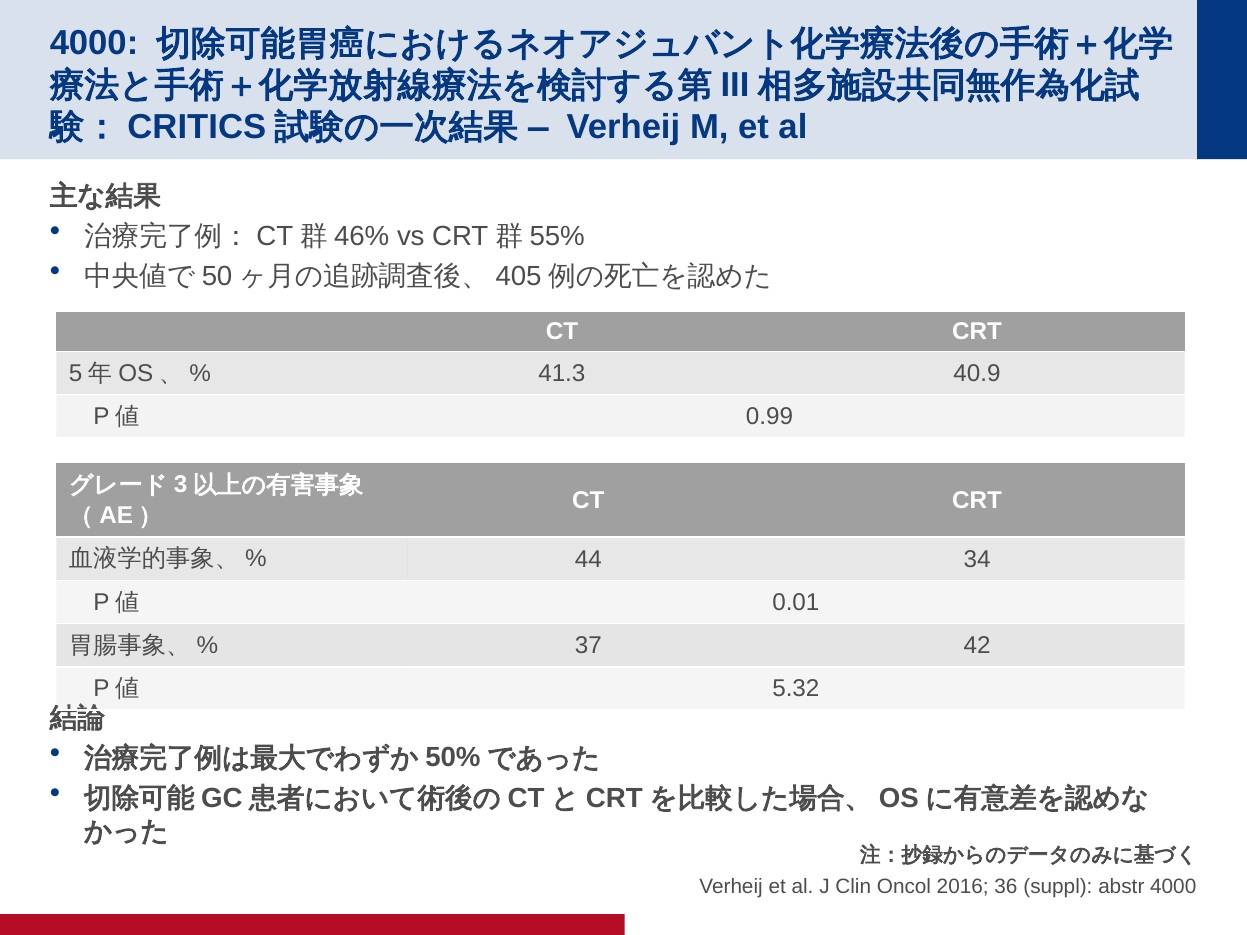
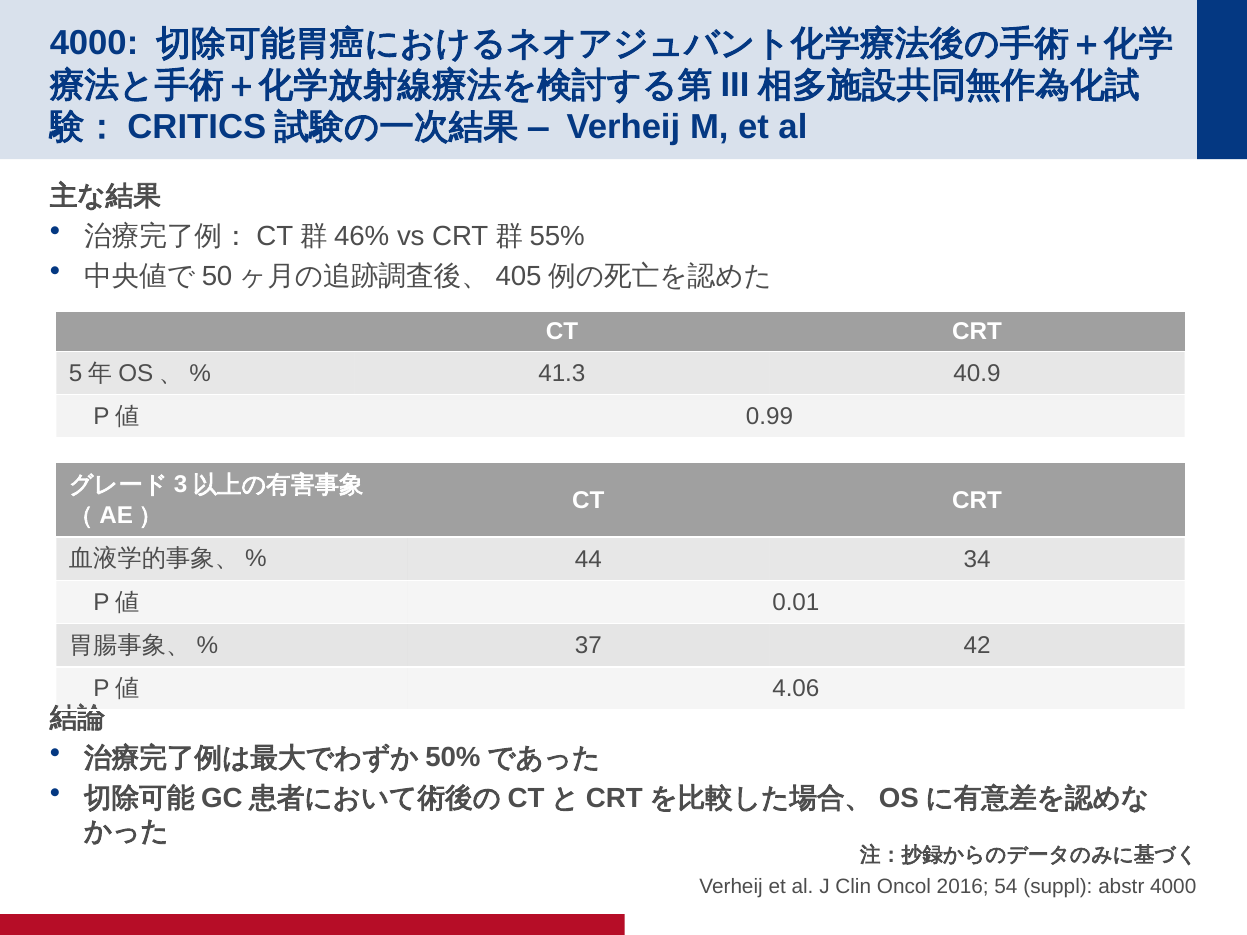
5.32: 5.32 -> 4.06
36: 36 -> 54
